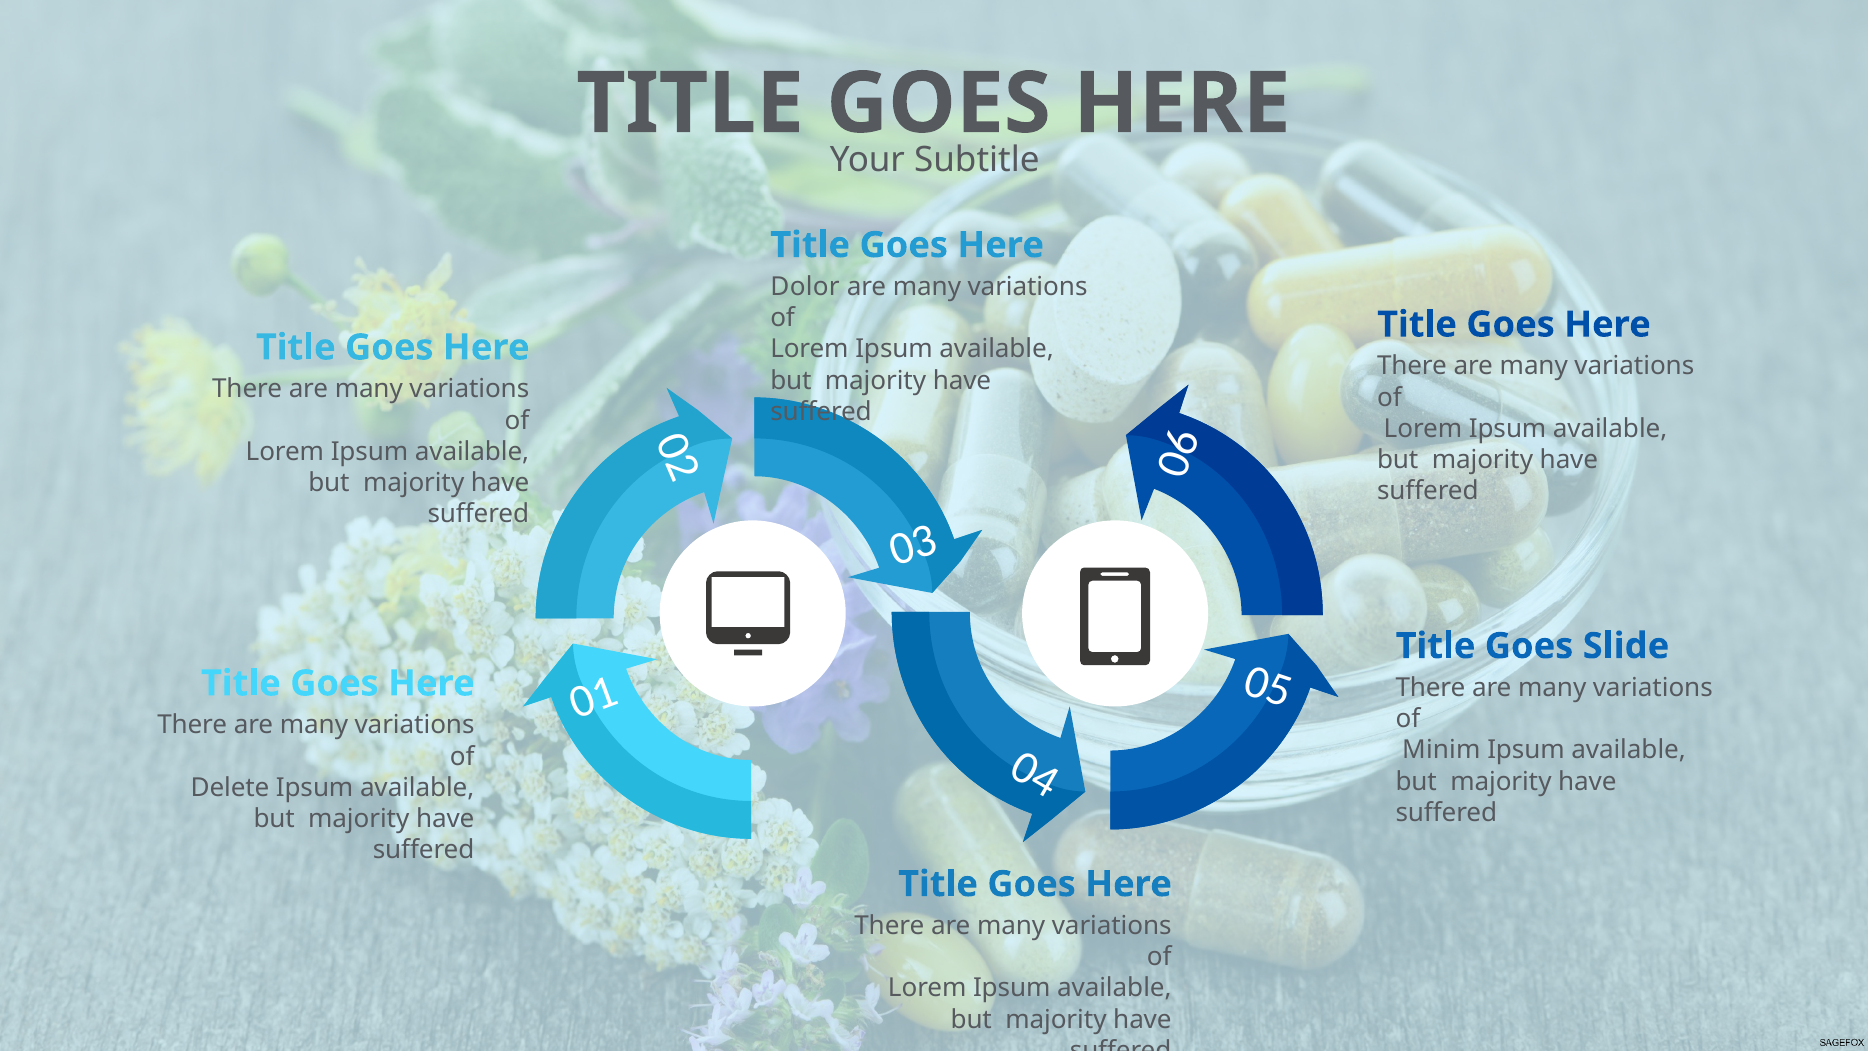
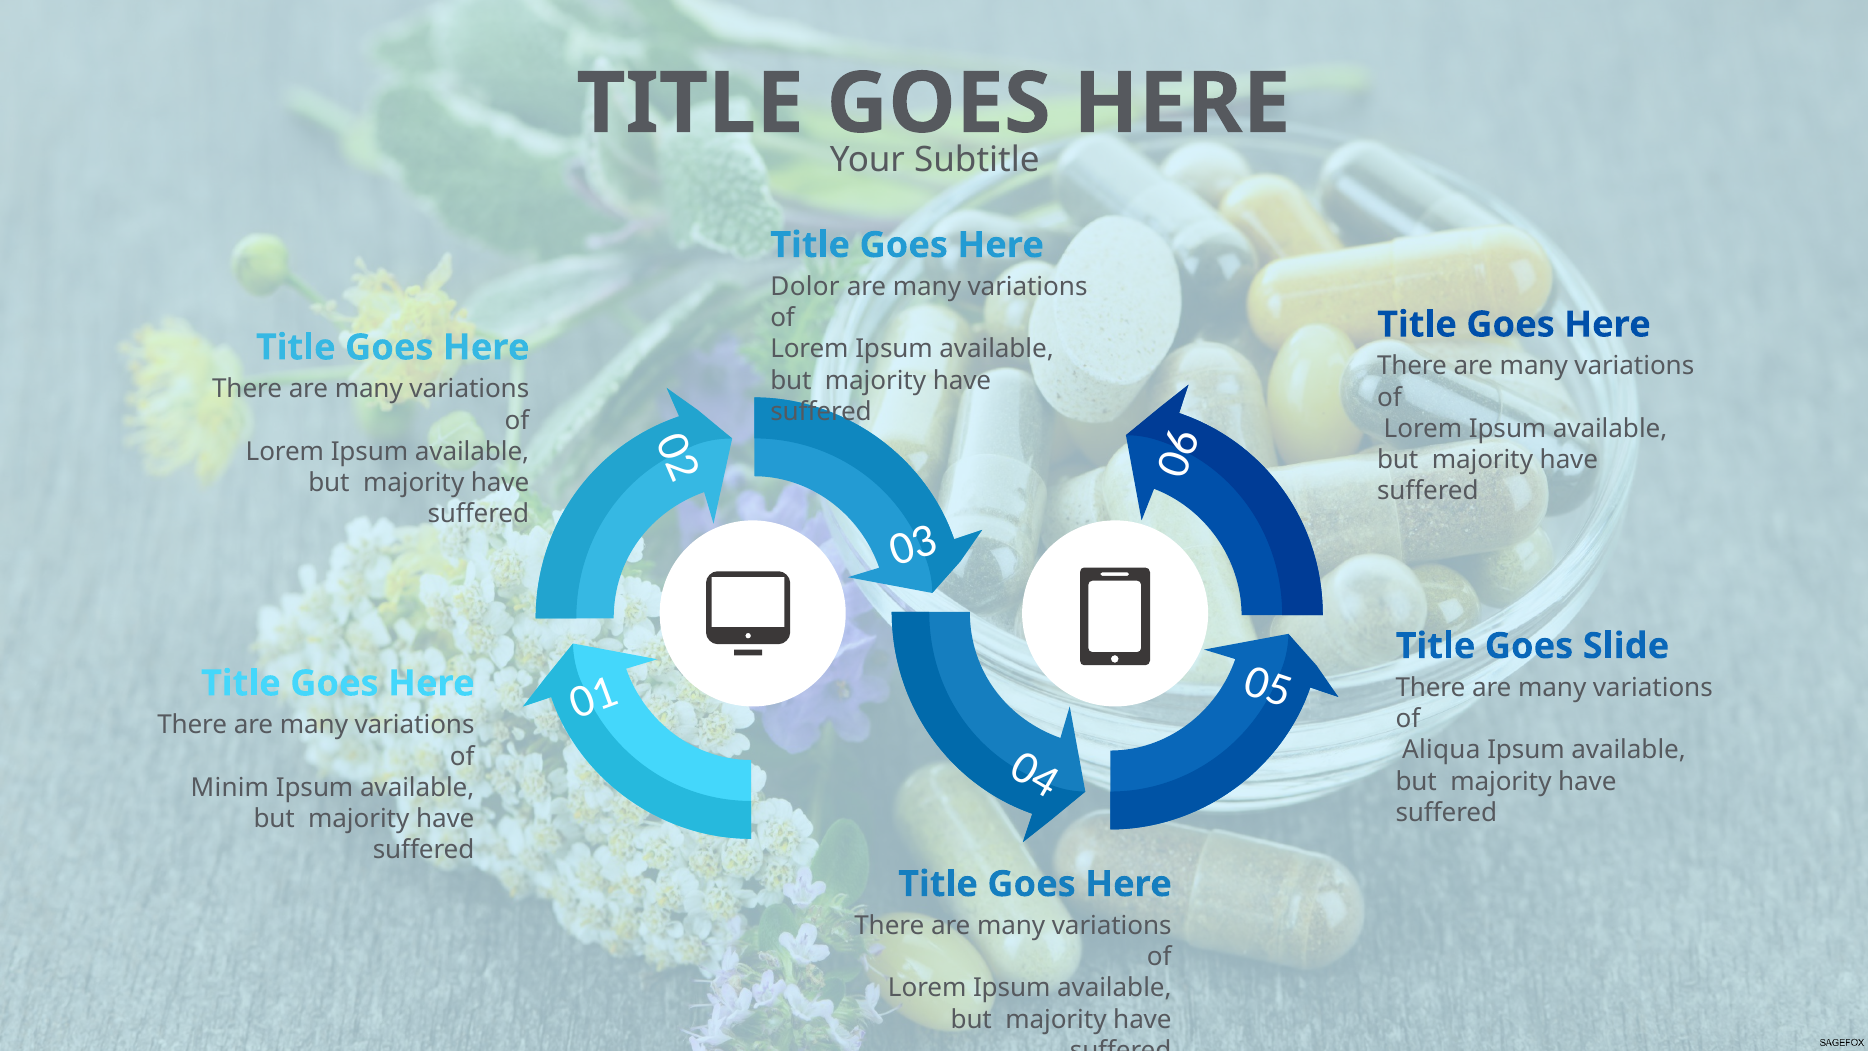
Minim: Minim -> Aliqua
Delete: Delete -> Minim
